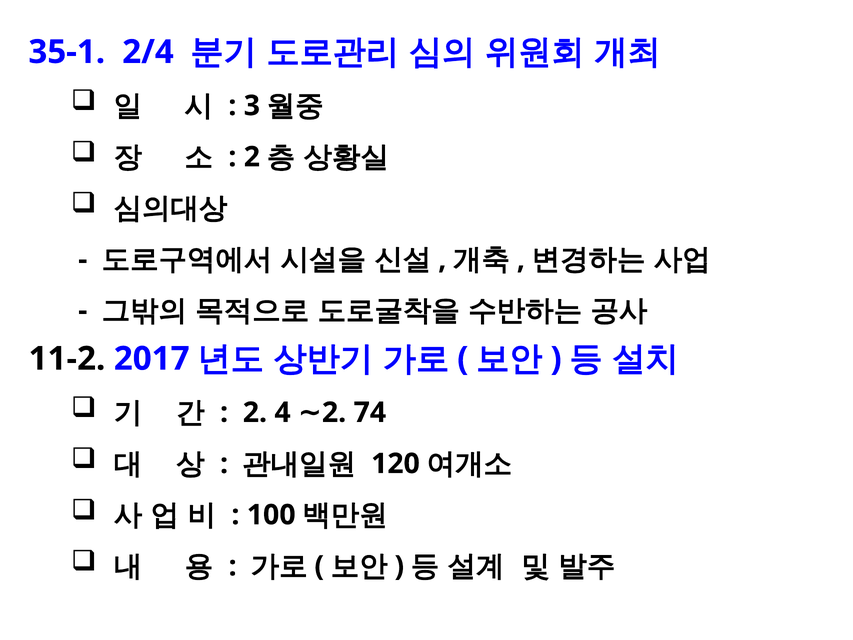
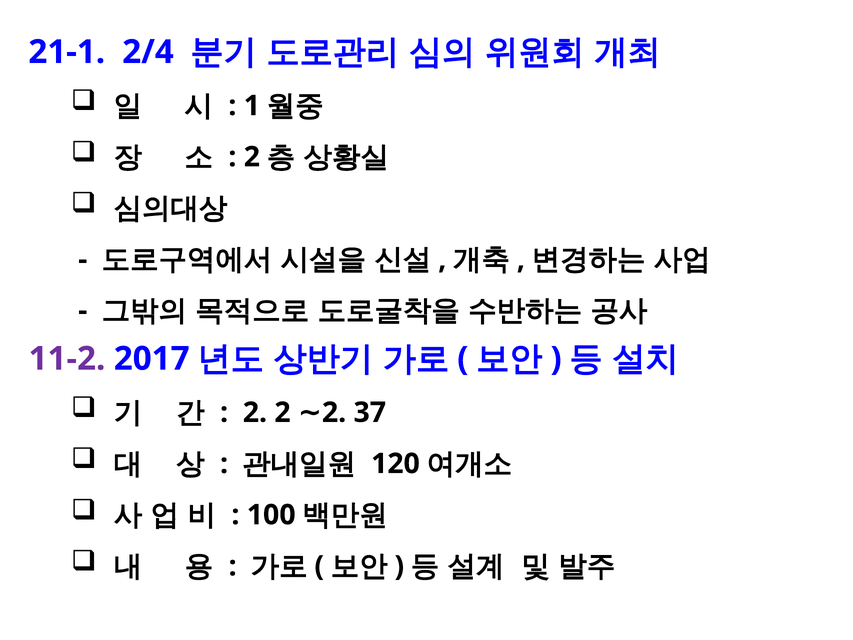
35-1: 35-1 -> 21-1
3: 3 -> 1
11-2 colour: black -> purple
4 at (283, 412): 4 -> 2
74: 74 -> 37
